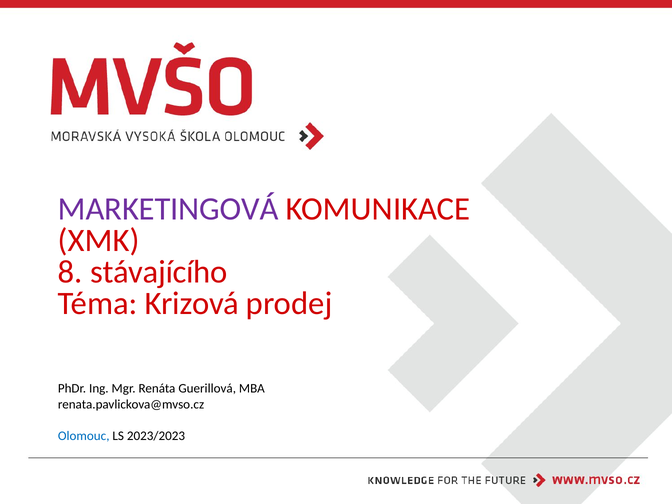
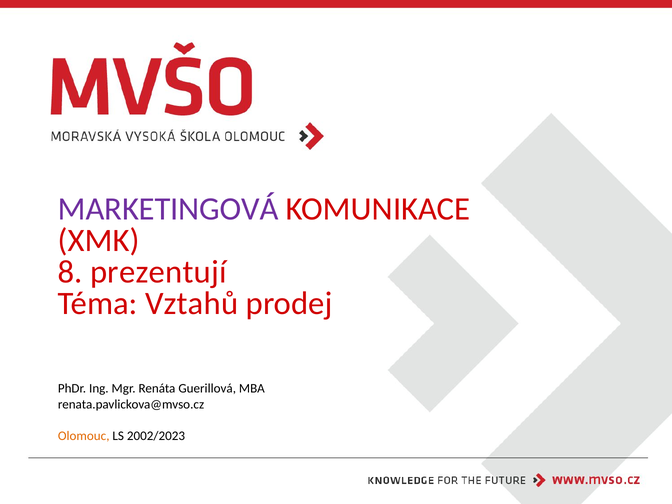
stávajícího: stávajícího -> prezentují
Krizová: Krizová -> Vztahů
Olomouc colour: blue -> orange
2023/2023: 2023/2023 -> 2002/2023
